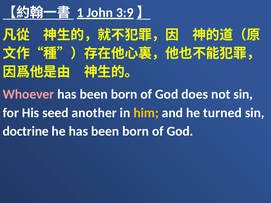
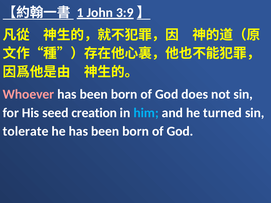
another: another -> creation
him colour: yellow -> light blue
doctrine: doctrine -> tolerate
